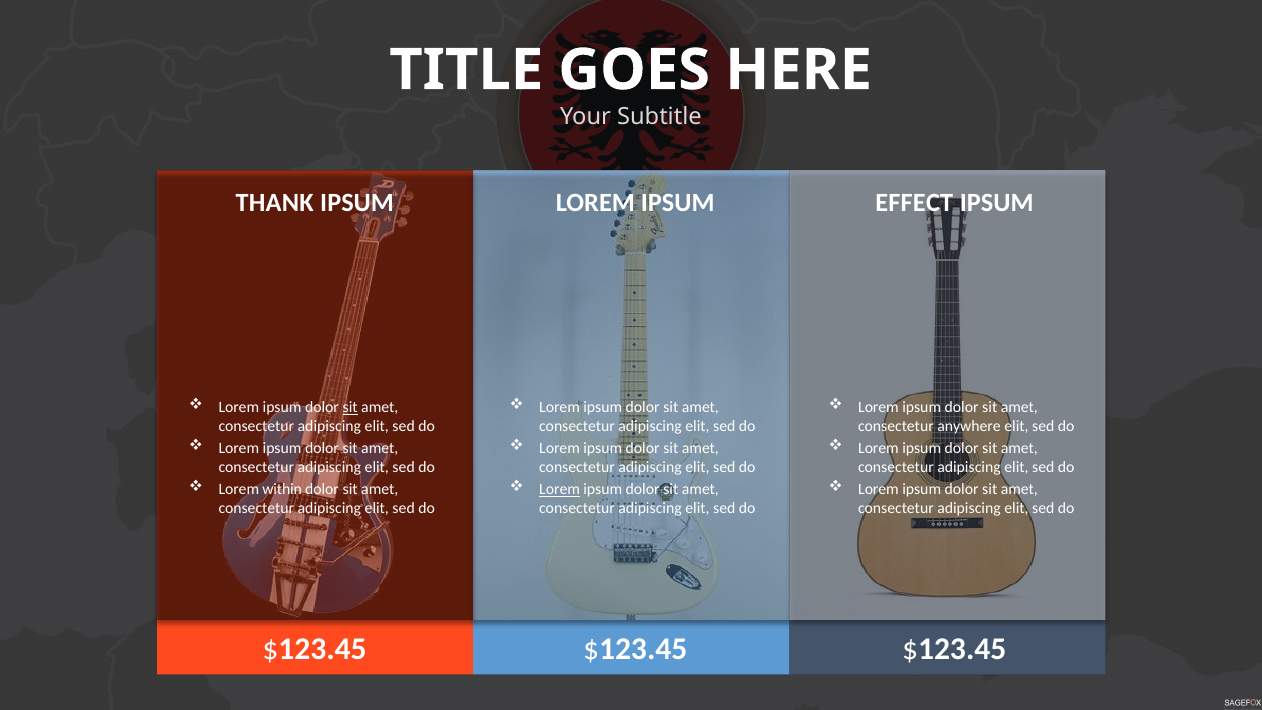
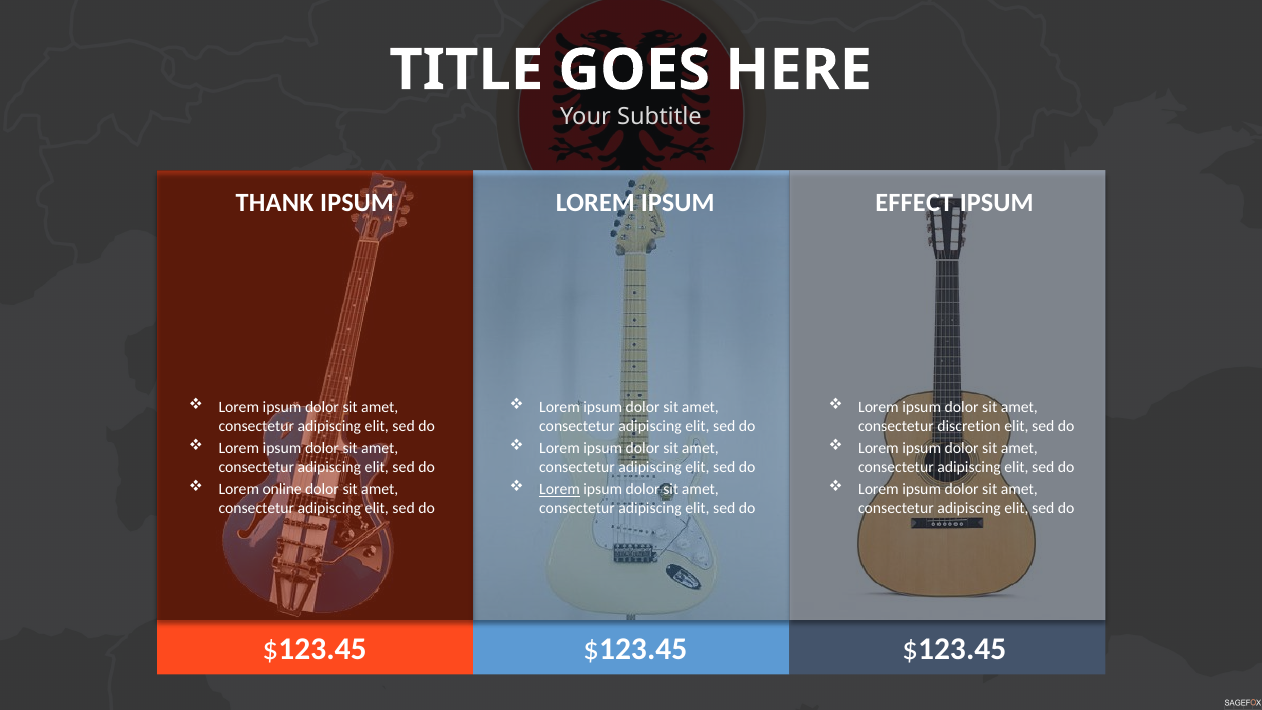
sit at (350, 407) underline: present -> none
anywhere: anywhere -> discretion
within: within -> online
